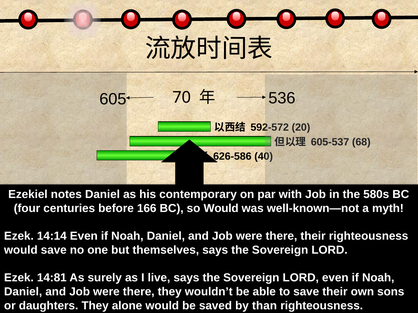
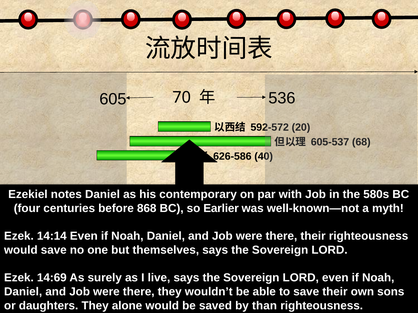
166: 166 -> 868
so Would: Would -> Earlier
14:81: 14:81 -> 14:69
